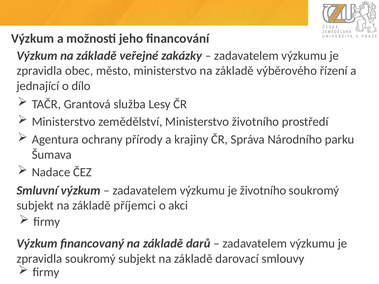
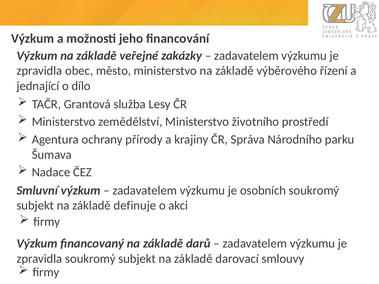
je životního: životního -> osobních
příjemci: příjemci -> definuje
